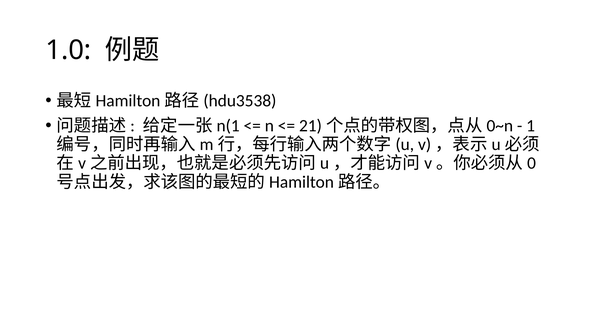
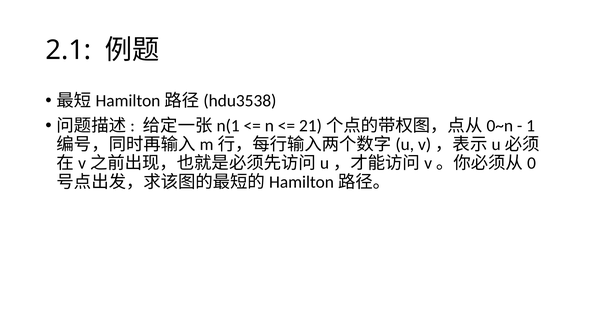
1.0: 1.0 -> 2.1
